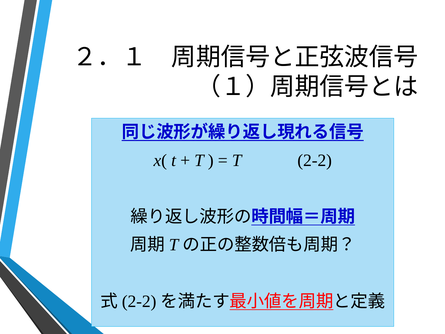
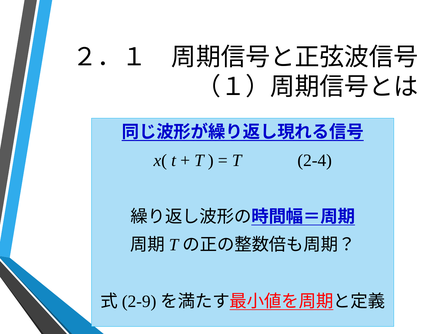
T 2-2: 2-2 -> 2-4
2-2 at (139, 301): 2-2 -> 2-9
